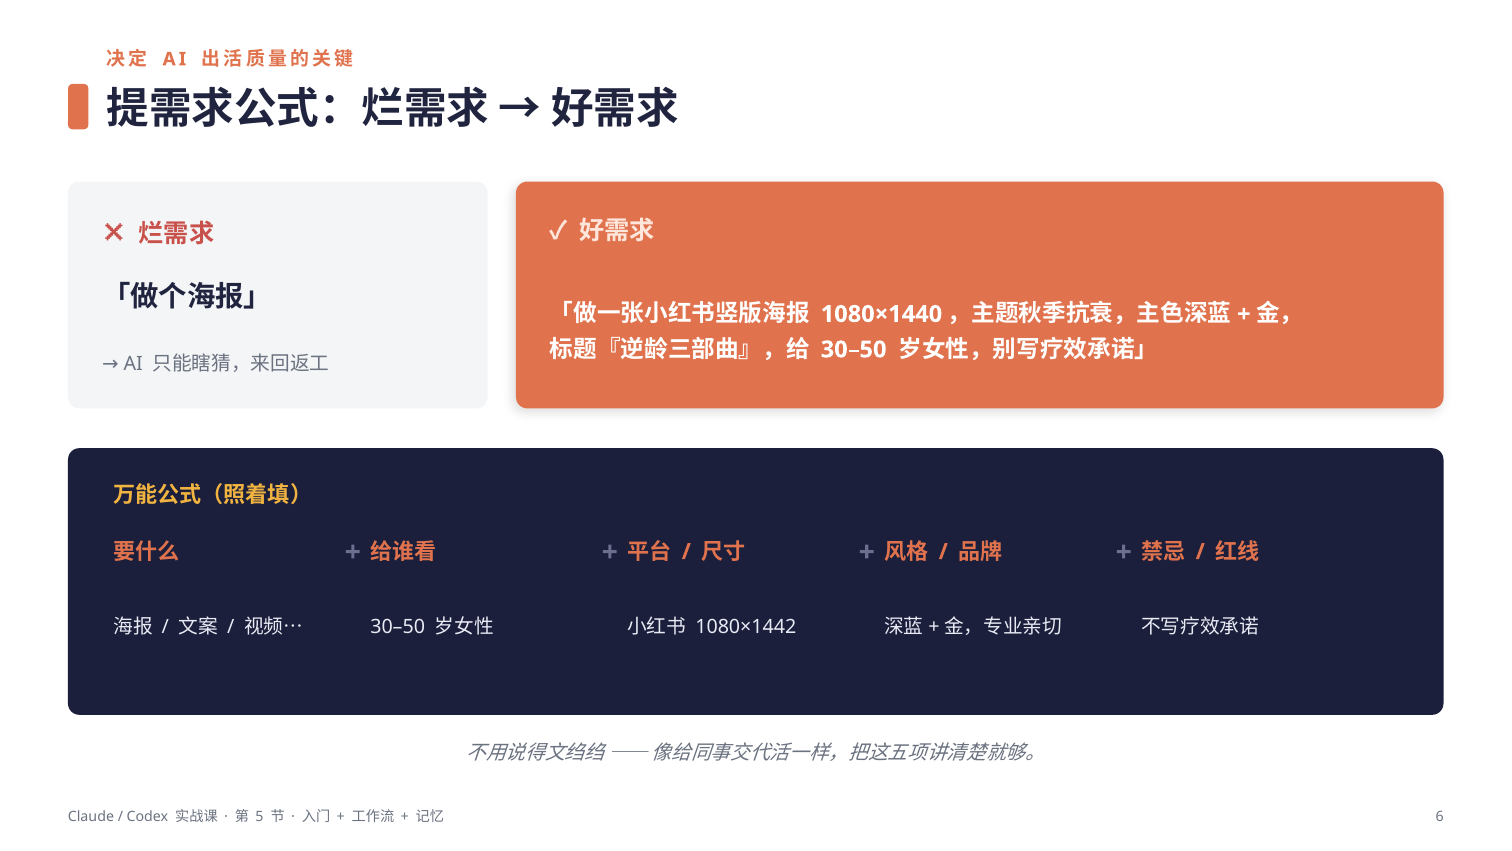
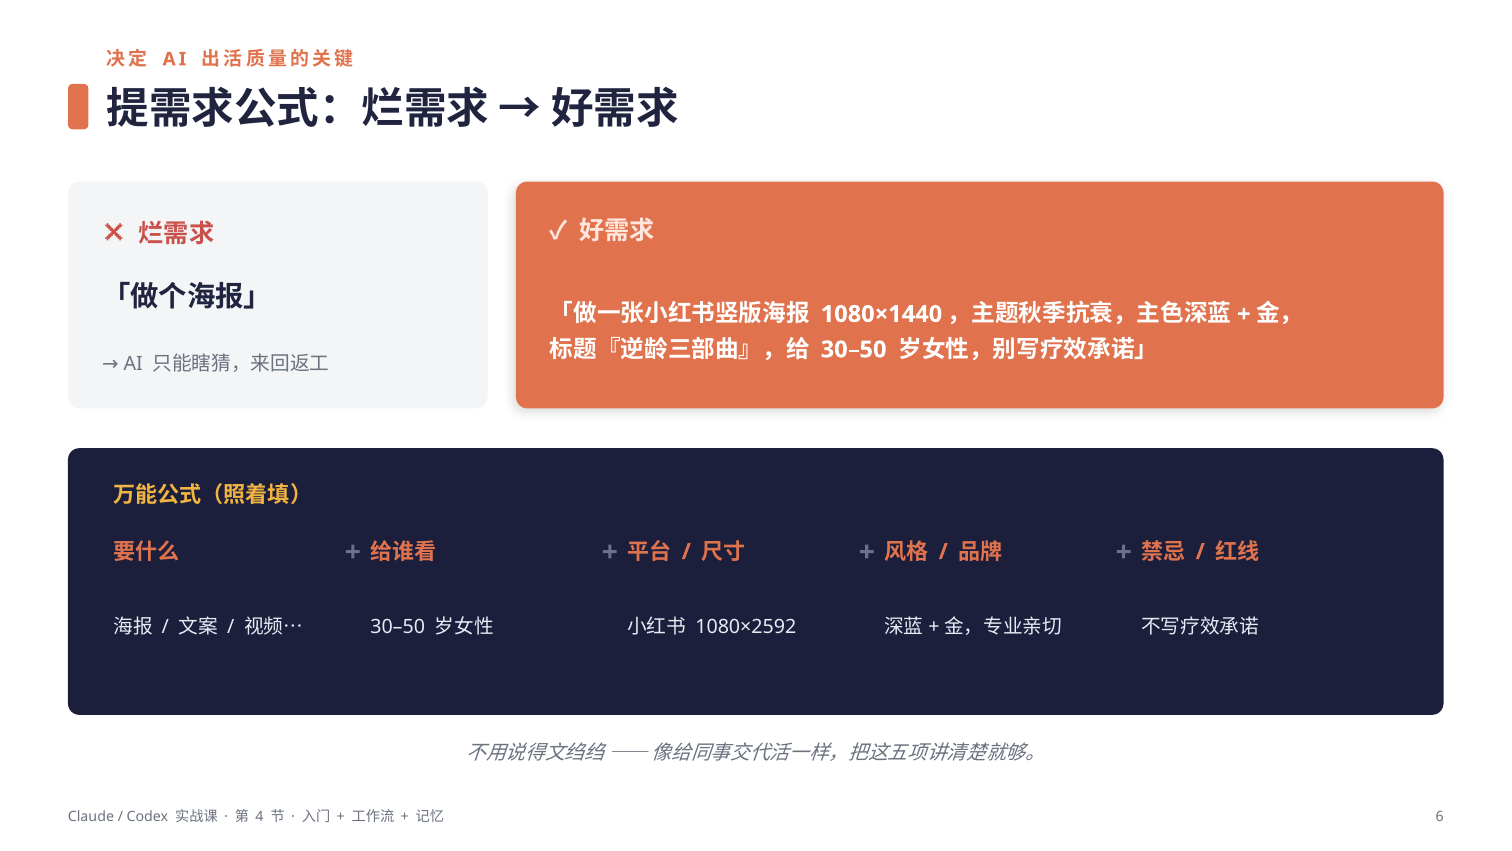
1080×1442: 1080×1442 -> 1080×2592
5: 5 -> 4
